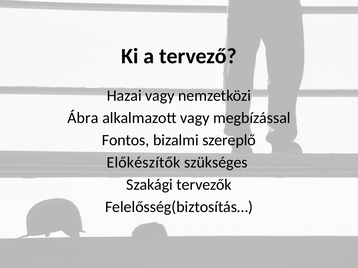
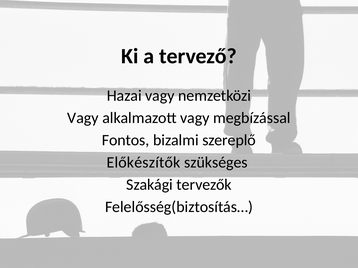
Ábra at (83, 118): Ábra -> Vagy
